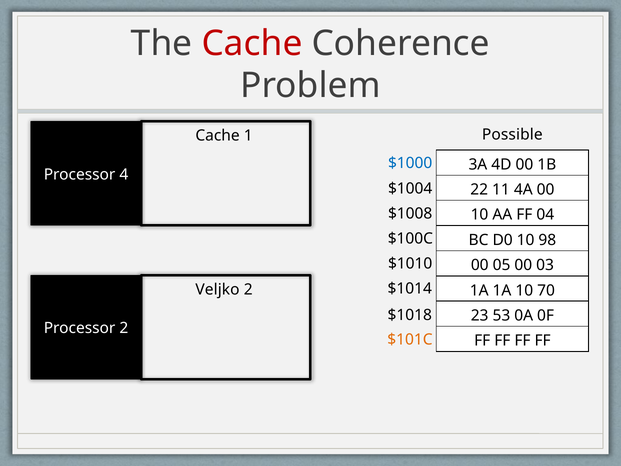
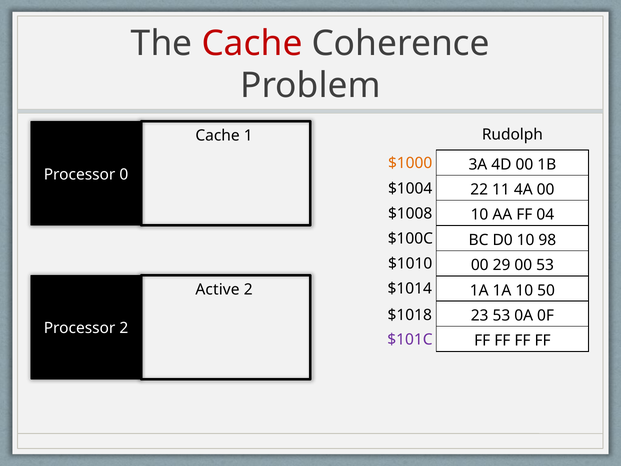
Possible: Possible -> Rudolph
$1000 colour: blue -> orange
4: 4 -> 0
05: 05 -> 29
00 03: 03 -> 53
Veljko: Veljko -> Active
70: 70 -> 50
$101C colour: orange -> purple
